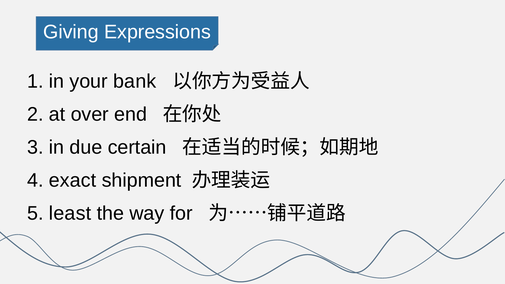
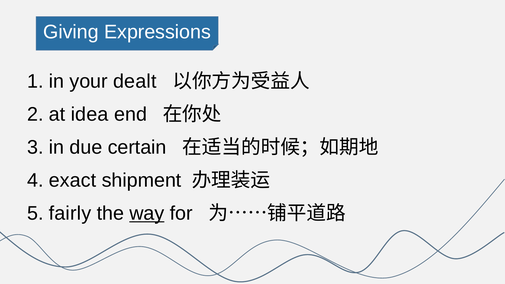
bank: bank -> dealt
over: over -> idea
least: least -> fairly
way underline: none -> present
